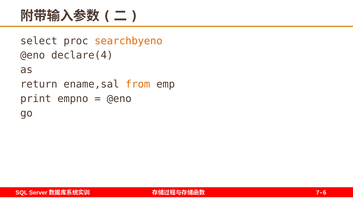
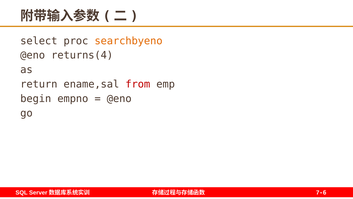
declare(4: declare(4 -> returns(4
from colour: orange -> red
print: print -> begin
